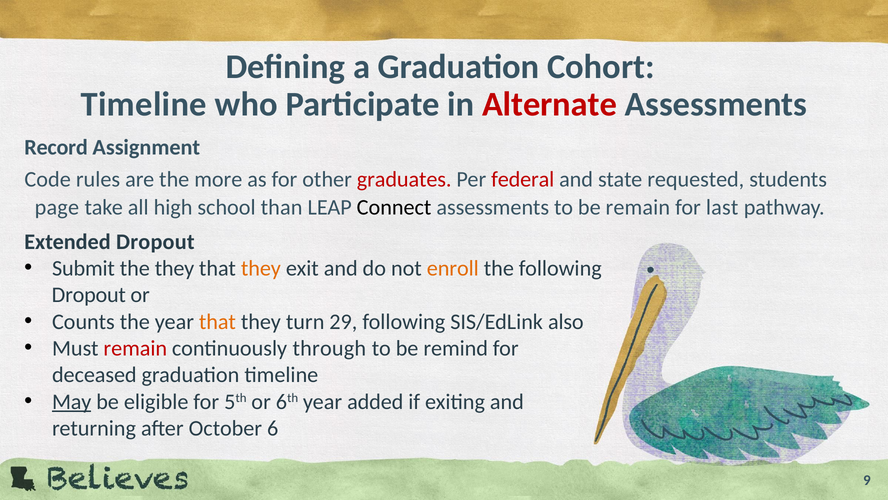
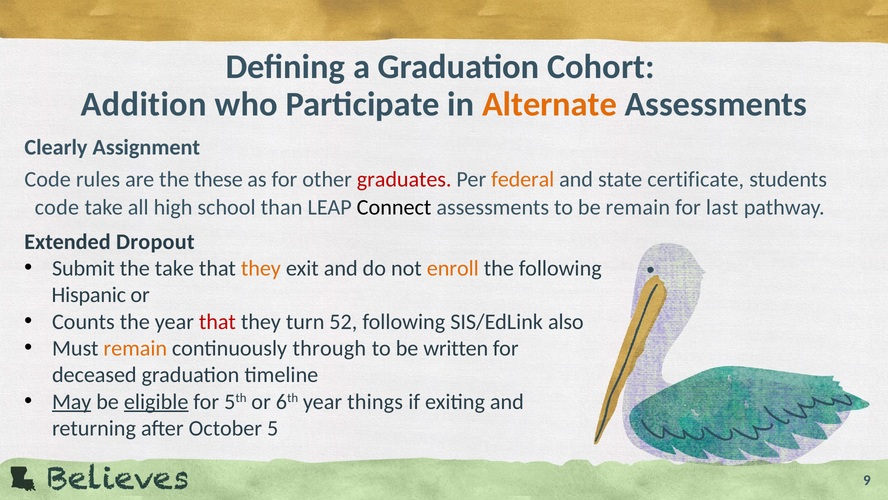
Timeline at (144, 104): Timeline -> Addition
Alternate colour: red -> orange
Record: Record -> Clearly
more: more -> these
federal colour: red -> orange
requested: requested -> certificate
page at (57, 207): page -> code
the they: they -> take
Dropout at (89, 295): Dropout -> Hispanic
that at (217, 321) colour: orange -> red
29: 29 -> 52
remain at (135, 348) colour: red -> orange
remind: remind -> written
eligible underline: none -> present
added: added -> things
6: 6 -> 5
